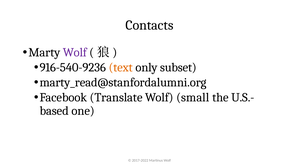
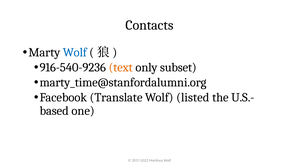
Wolf at (75, 53) colour: purple -> blue
marty_read@stanfordalumni.org: marty_read@stanfordalumni.org -> marty_time@stanfordalumni.org
small: small -> listed
